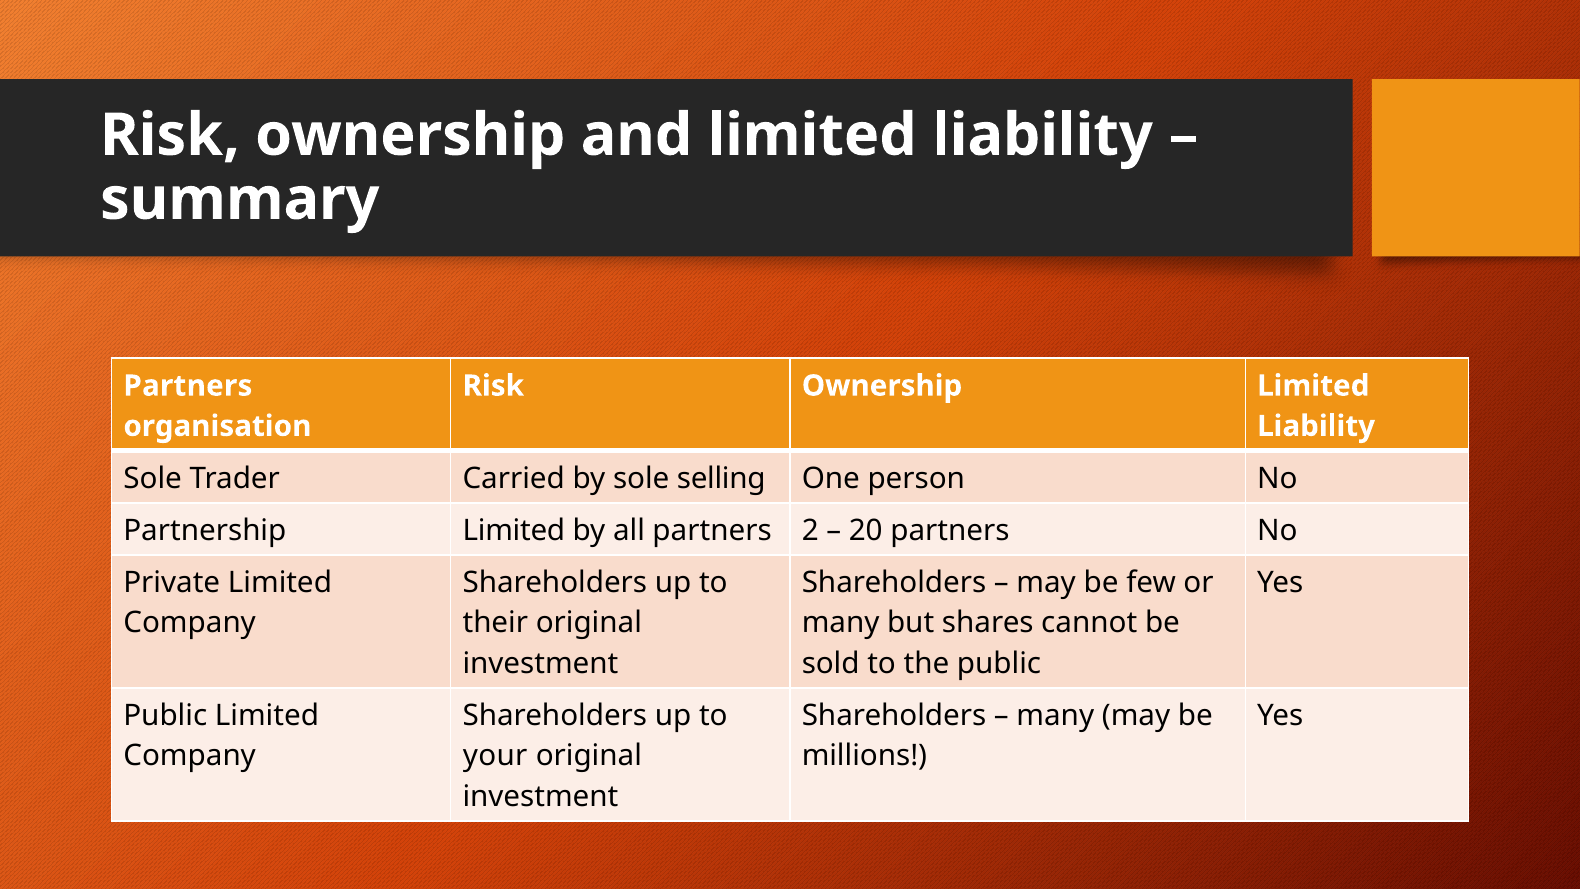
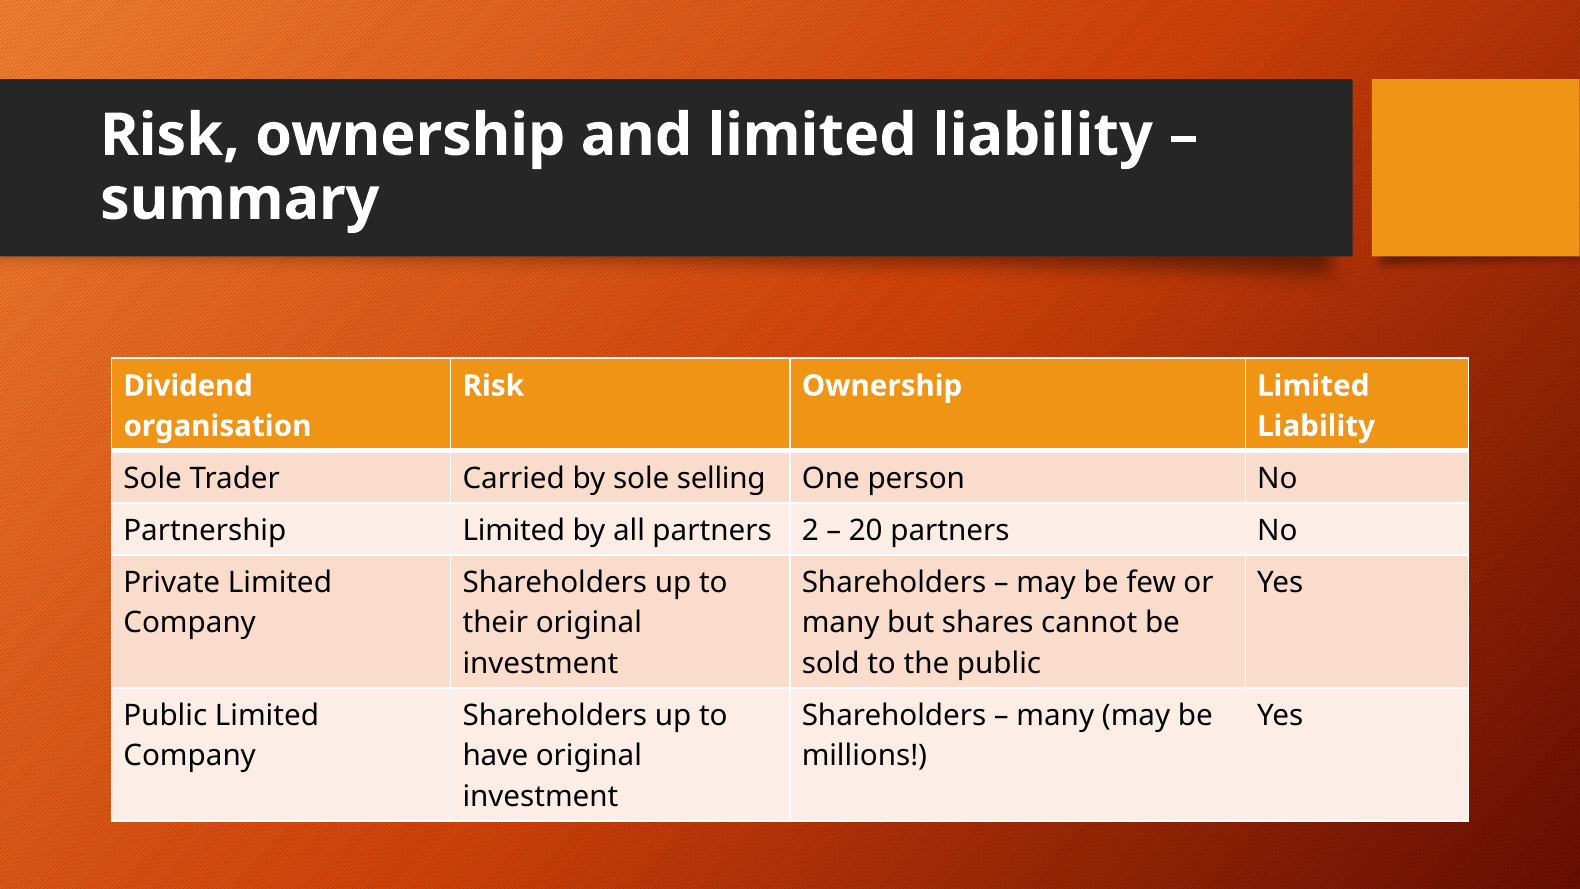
Partners at (188, 386): Partners -> Dividend
your: your -> have
